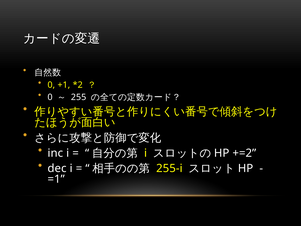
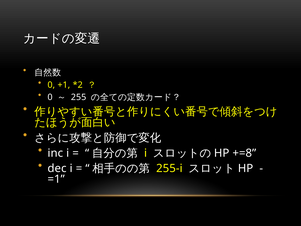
+=2: +=2 -> +=8
